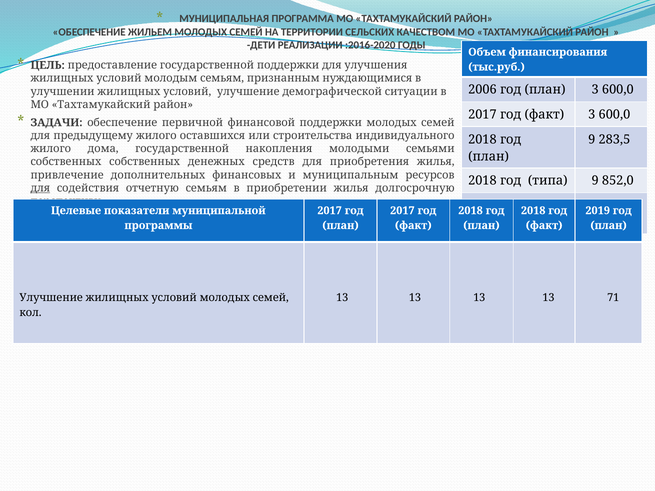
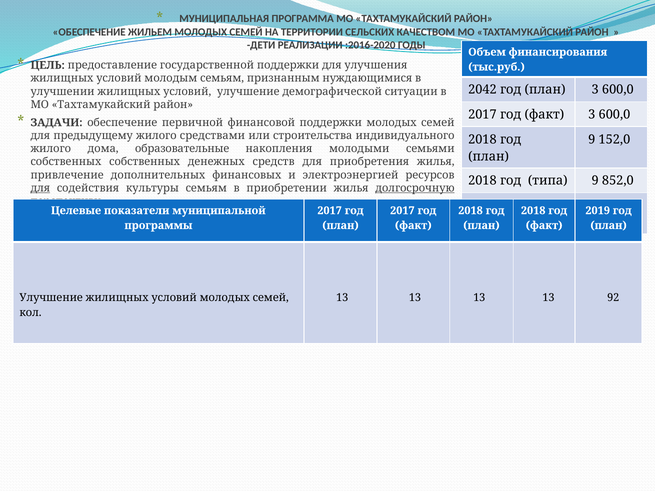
2006: 2006 -> 2042
оставшихся: оставшихся -> средствами
283,5: 283,5 -> 152,0
дома государственной: государственной -> образовательные
муниципальным: муниципальным -> электроэнергией
отчетную: отчетную -> культуры
долгосрочную underline: none -> present
71: 71 -> 92
